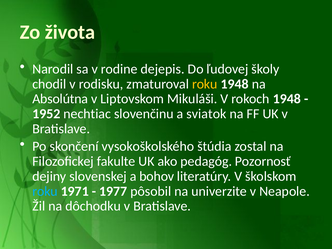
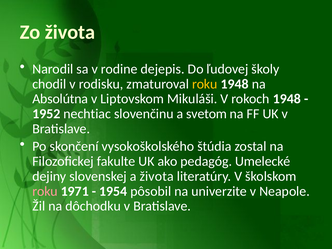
sviatok: sviatok -> svetom
Pozornosť: Pozornosť -> Umelecké
a bohov: bohov -> života
roku at (45, 191) colour: light blue -> pink
1977: 1977 -> 1954
